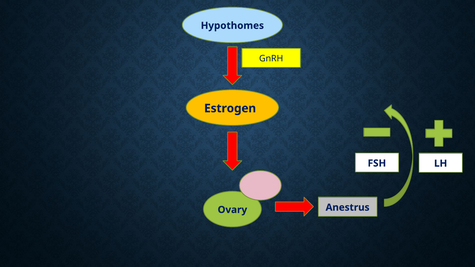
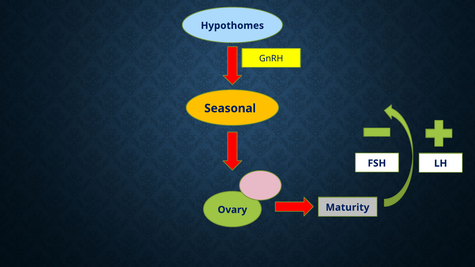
Estrogen: Estrogen -> Seasonal
Anestrus: Anestrus -> Maturity
